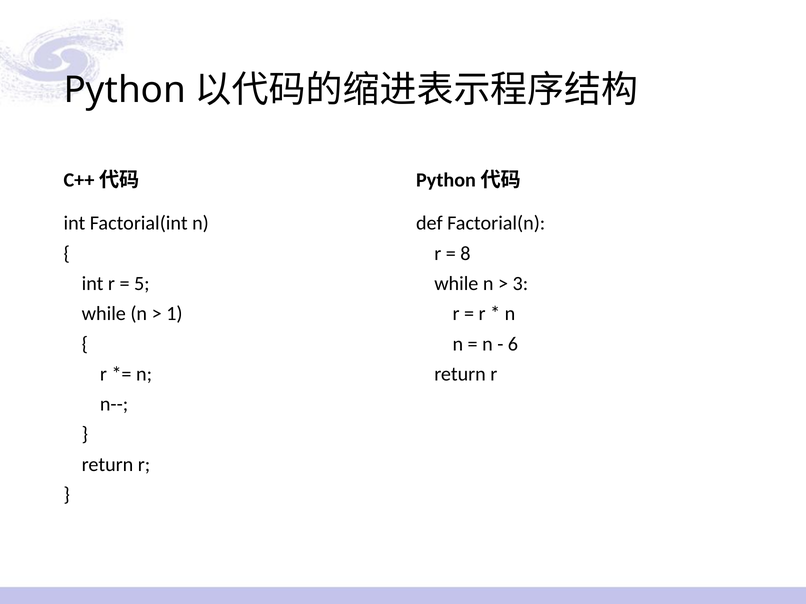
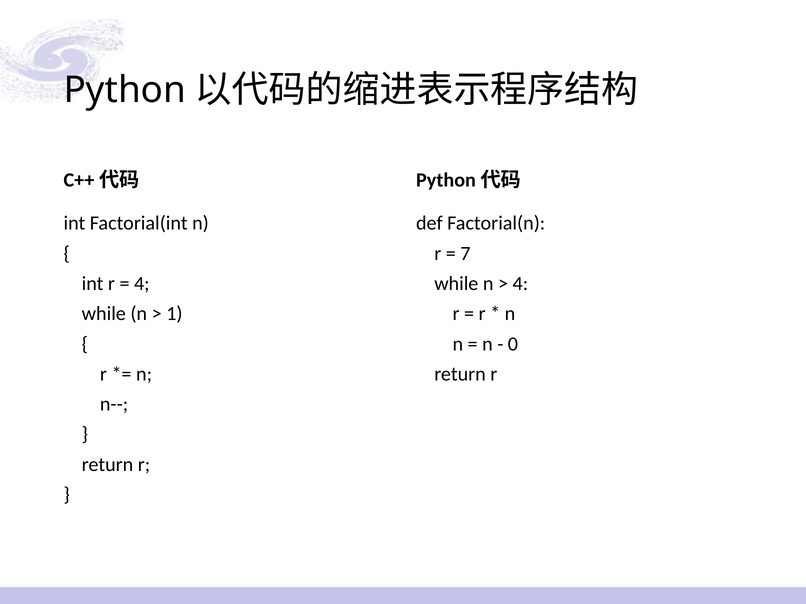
8: 8 -> 7
5 at (142, 284): 5 -> 4
3 at (520, 284): 3 -> 4
6: 6 -> 0
